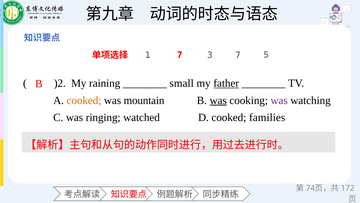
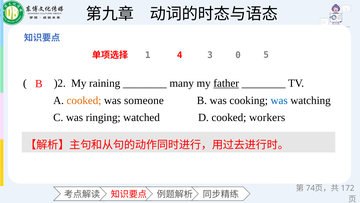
1 7: 7 -> 4
3 7: 7 -> 0
small: small -> many
mountain: mountain -> someone
was at (218, 100) underline: present -> none
was at (279, 100) colour: purple -> blue
families: families -> workers
